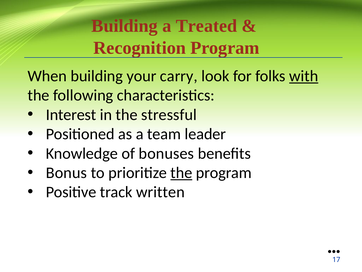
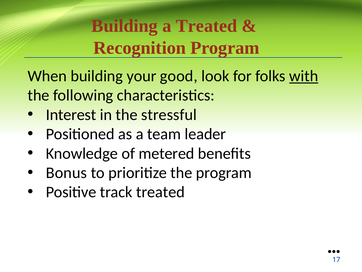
carry: carry -> good
bonuses: bonuses -> metered
the at (181, 172) underline: present -> none
track written: written -> treated
